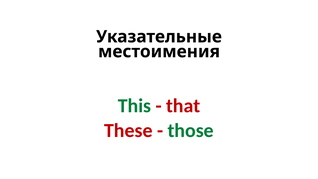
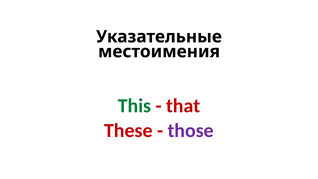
those colour: green -> purple
